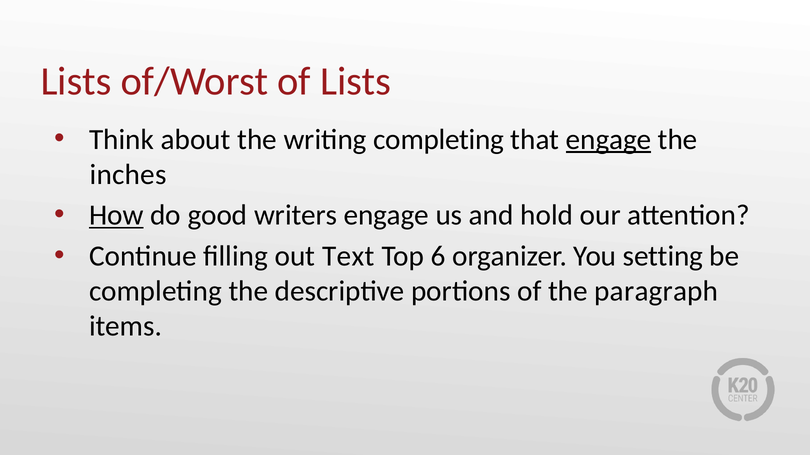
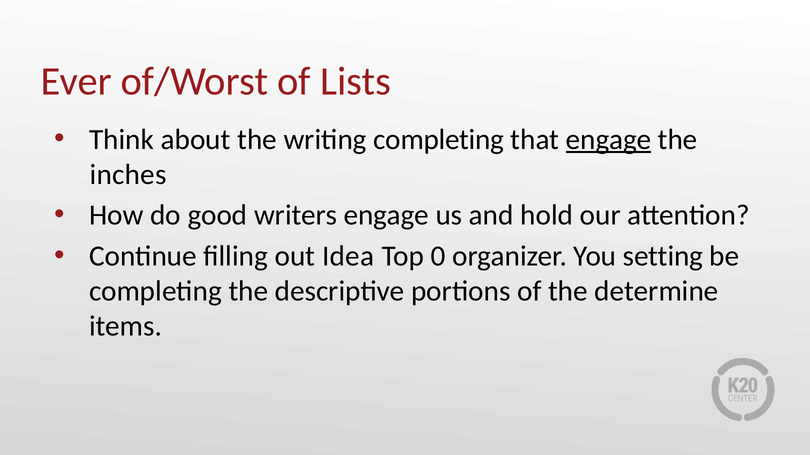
Lists at (76, 82): Lists -> Ever
How underline: present -> none
Text: Text -> Idea
6: 6 -> 0
paragraph: paragraph -> determine
